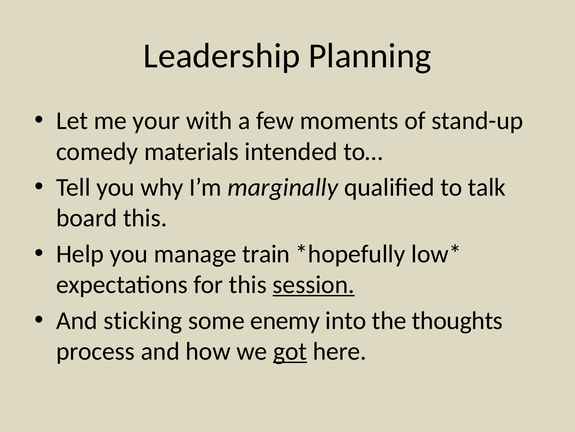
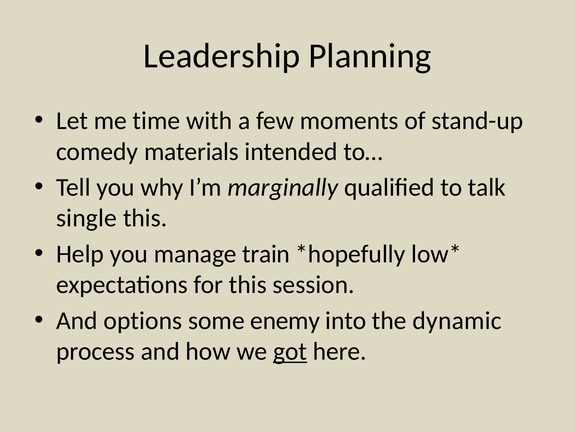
your: your -> time
board: board -> single
session underline: present -> none
sticking: sticking -> options
thoughts: thoughts -> dynamic
